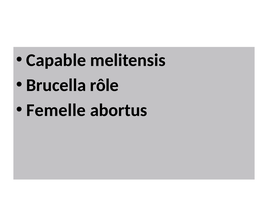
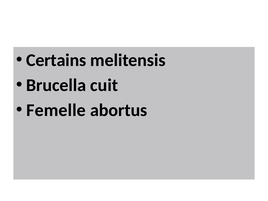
Capable: Capable -> Certains
rôle: rôle -> cuit
